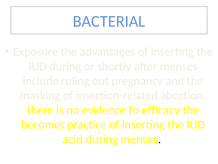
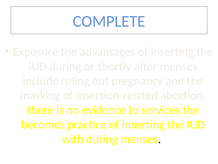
BACTERIAL: BACTERIAL -> COMPLETE
efficacy: efficacy -> services
acid: acid -> with
